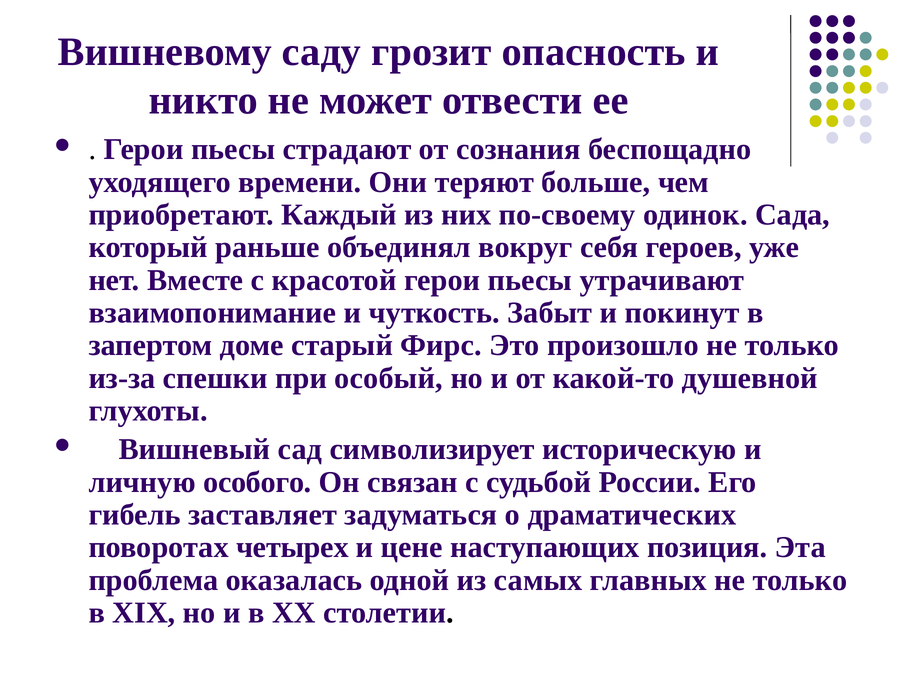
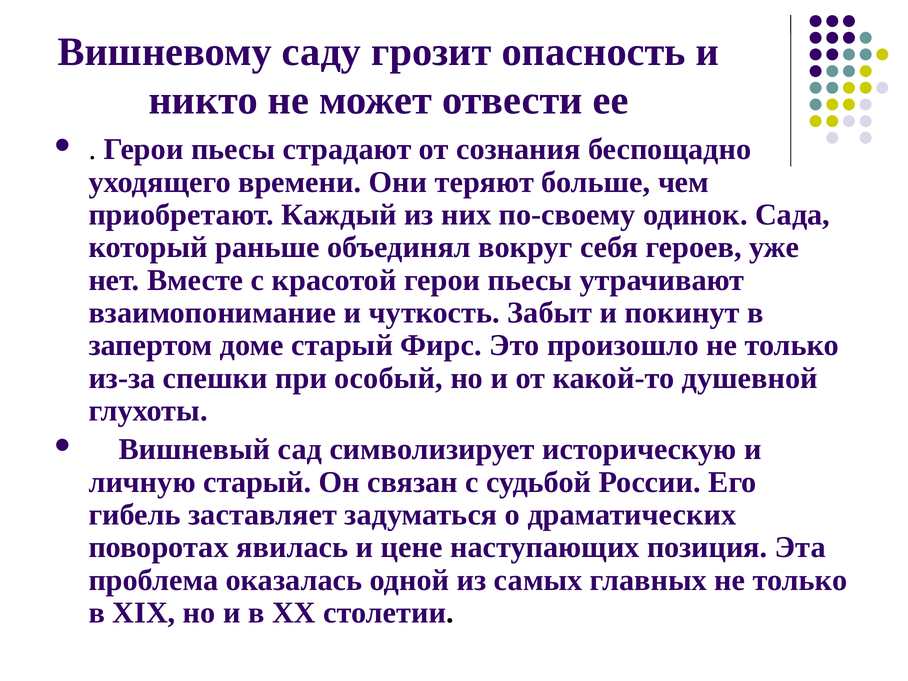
личную особого: особого -> старый
четырех: четырех -> явилась
